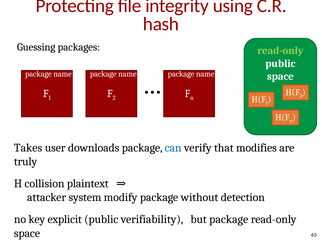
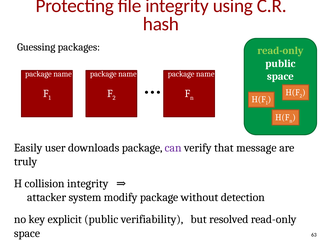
Takes: Takes -> Easily
can colour: blue -> purple
modifies: modifies -> message
collision plaintext: plaintext -> integrity
but package: package -> resolved
